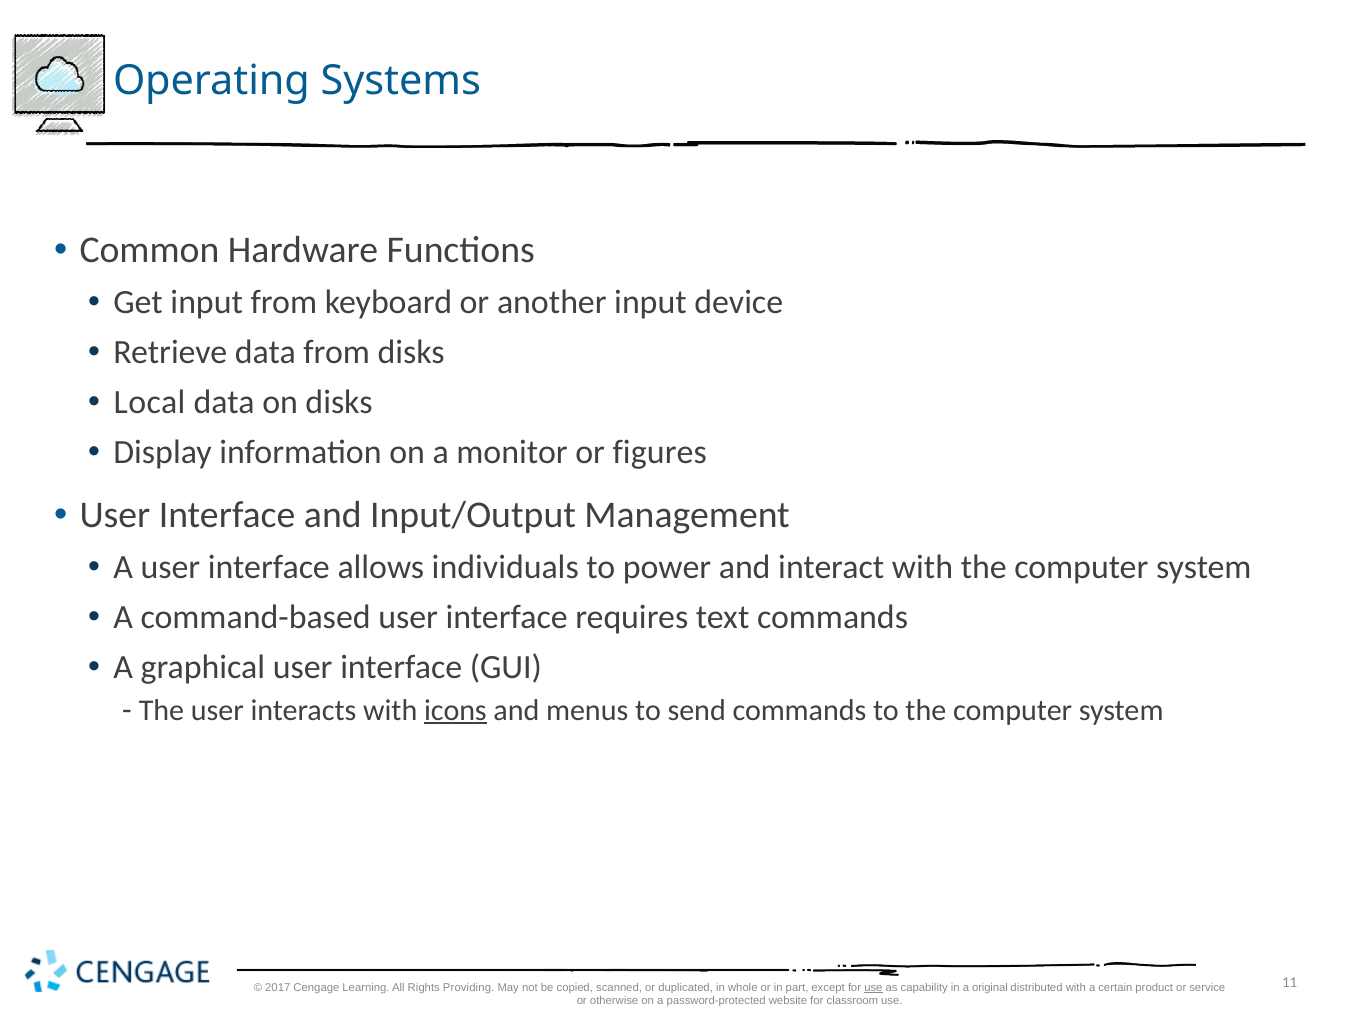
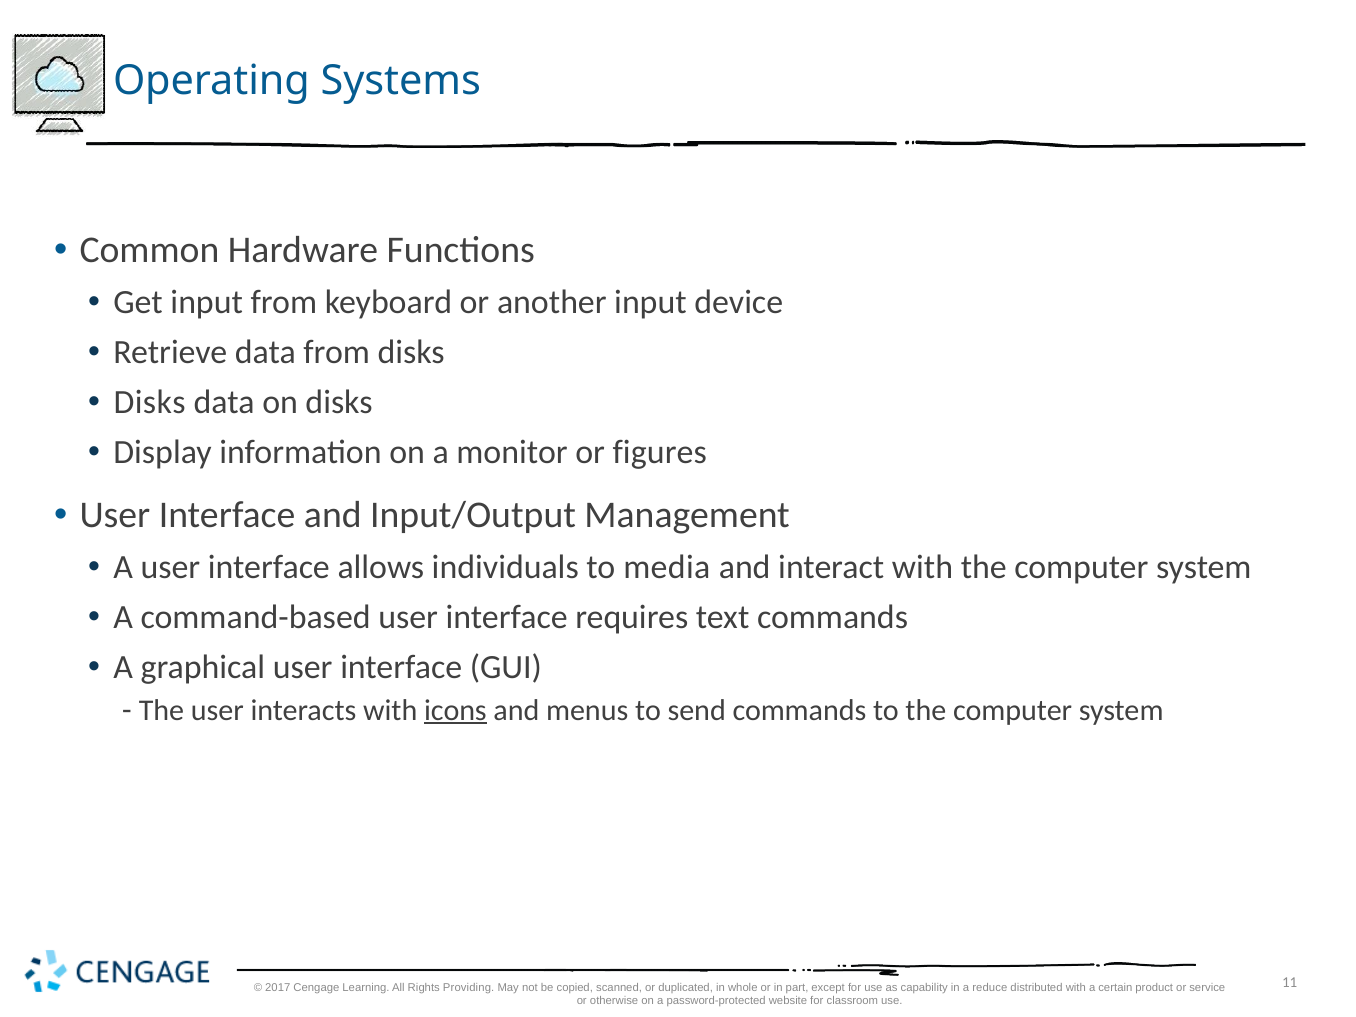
Local at (150, 402): Local -> Disks
power: power -> media
use at (873, 988) underline: present -> none
original: original -> reduce
